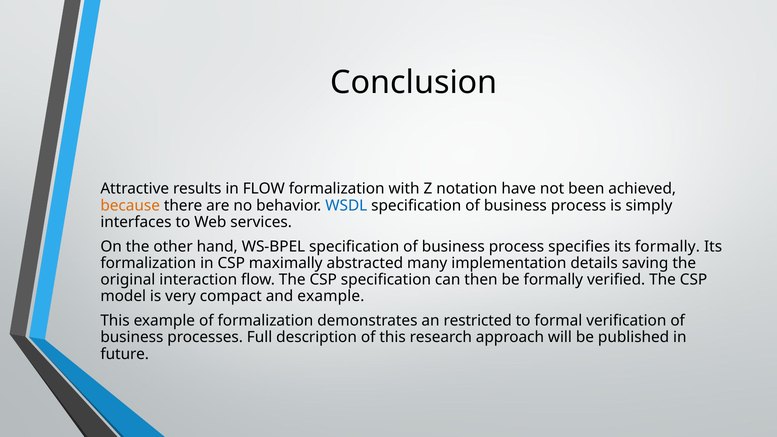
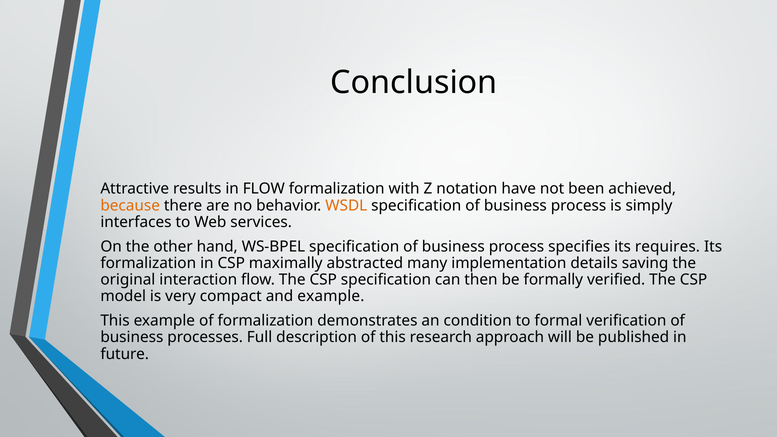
WSDL colour: blue -> orange
its formally: formally -> requires
restricted: restricted -> condition
